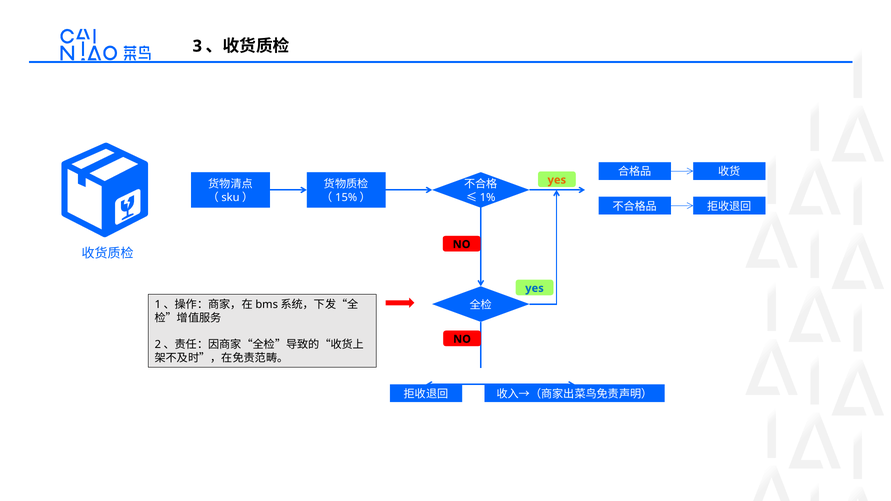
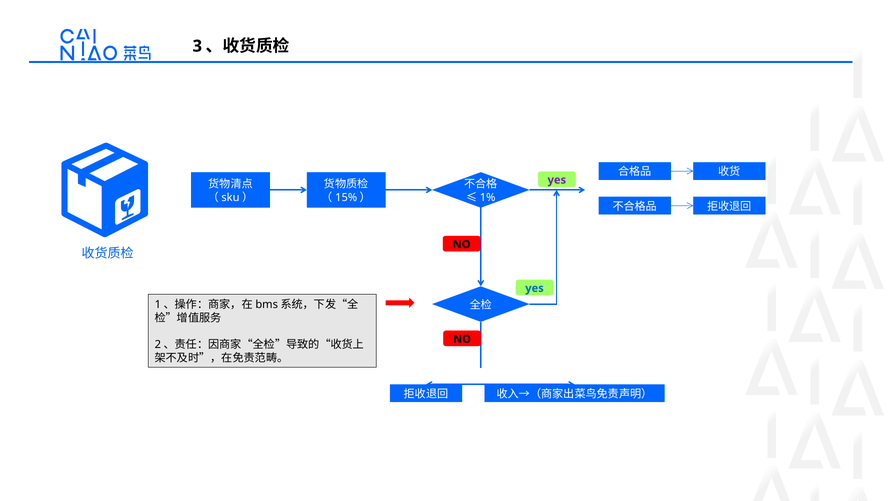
yes at (557, 180) colour: orange -> purple
